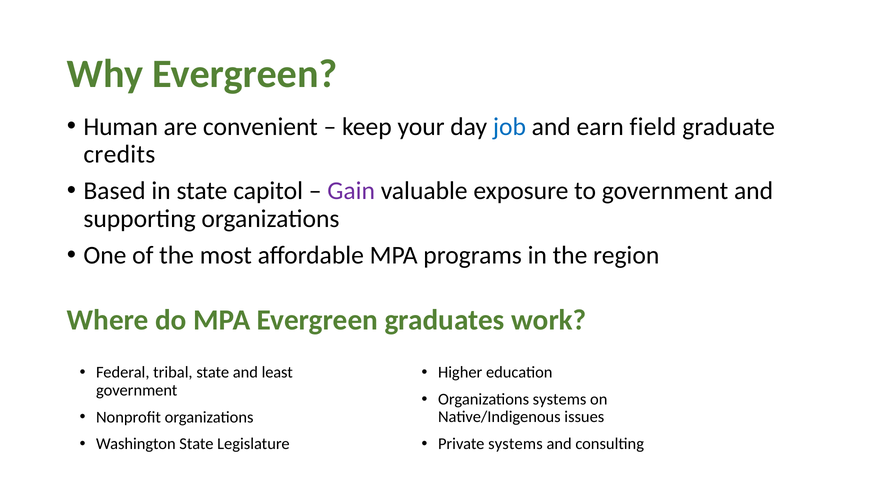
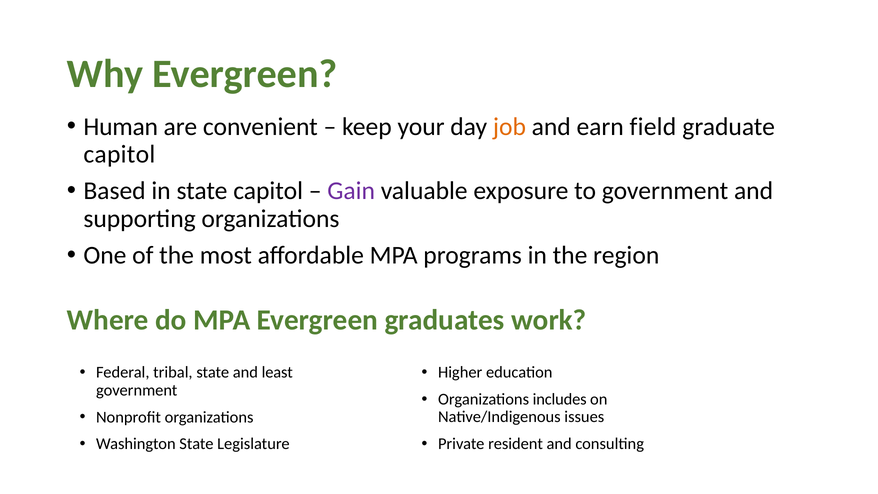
job colour: blue -> orange
credits at (119, 154): credits -> capitol
Organizations systems: systems -> includes
Private systems: systems -> resident
